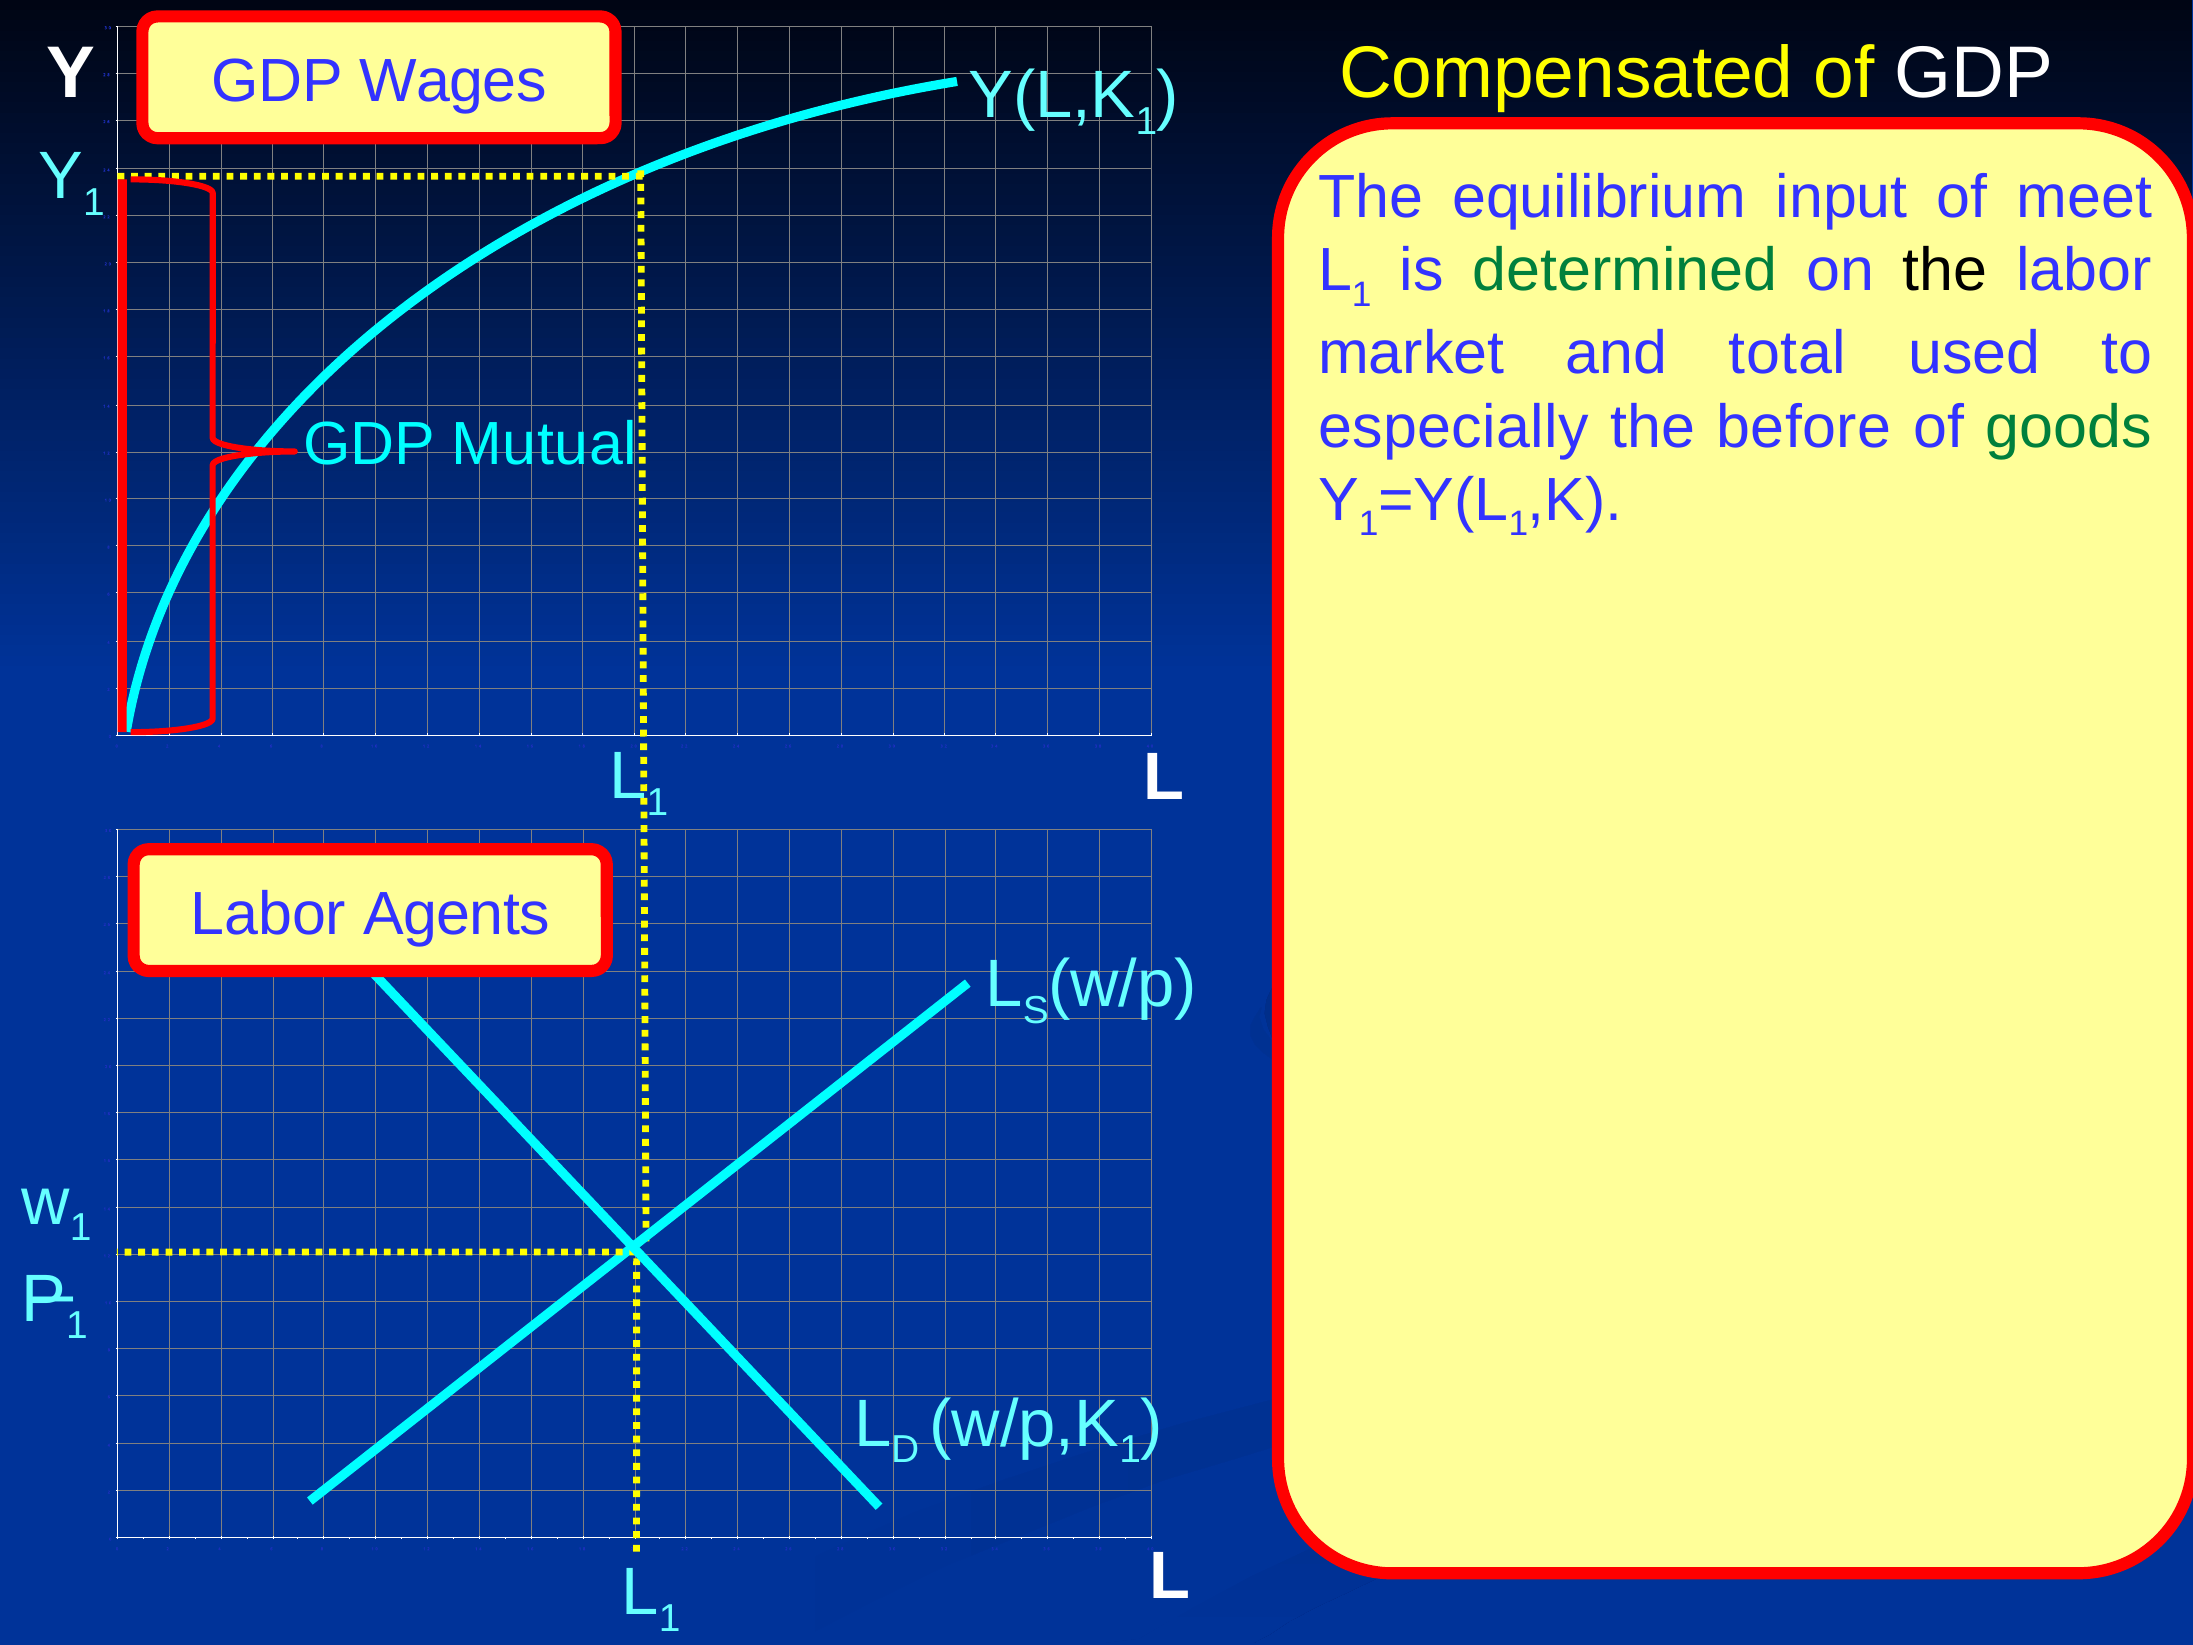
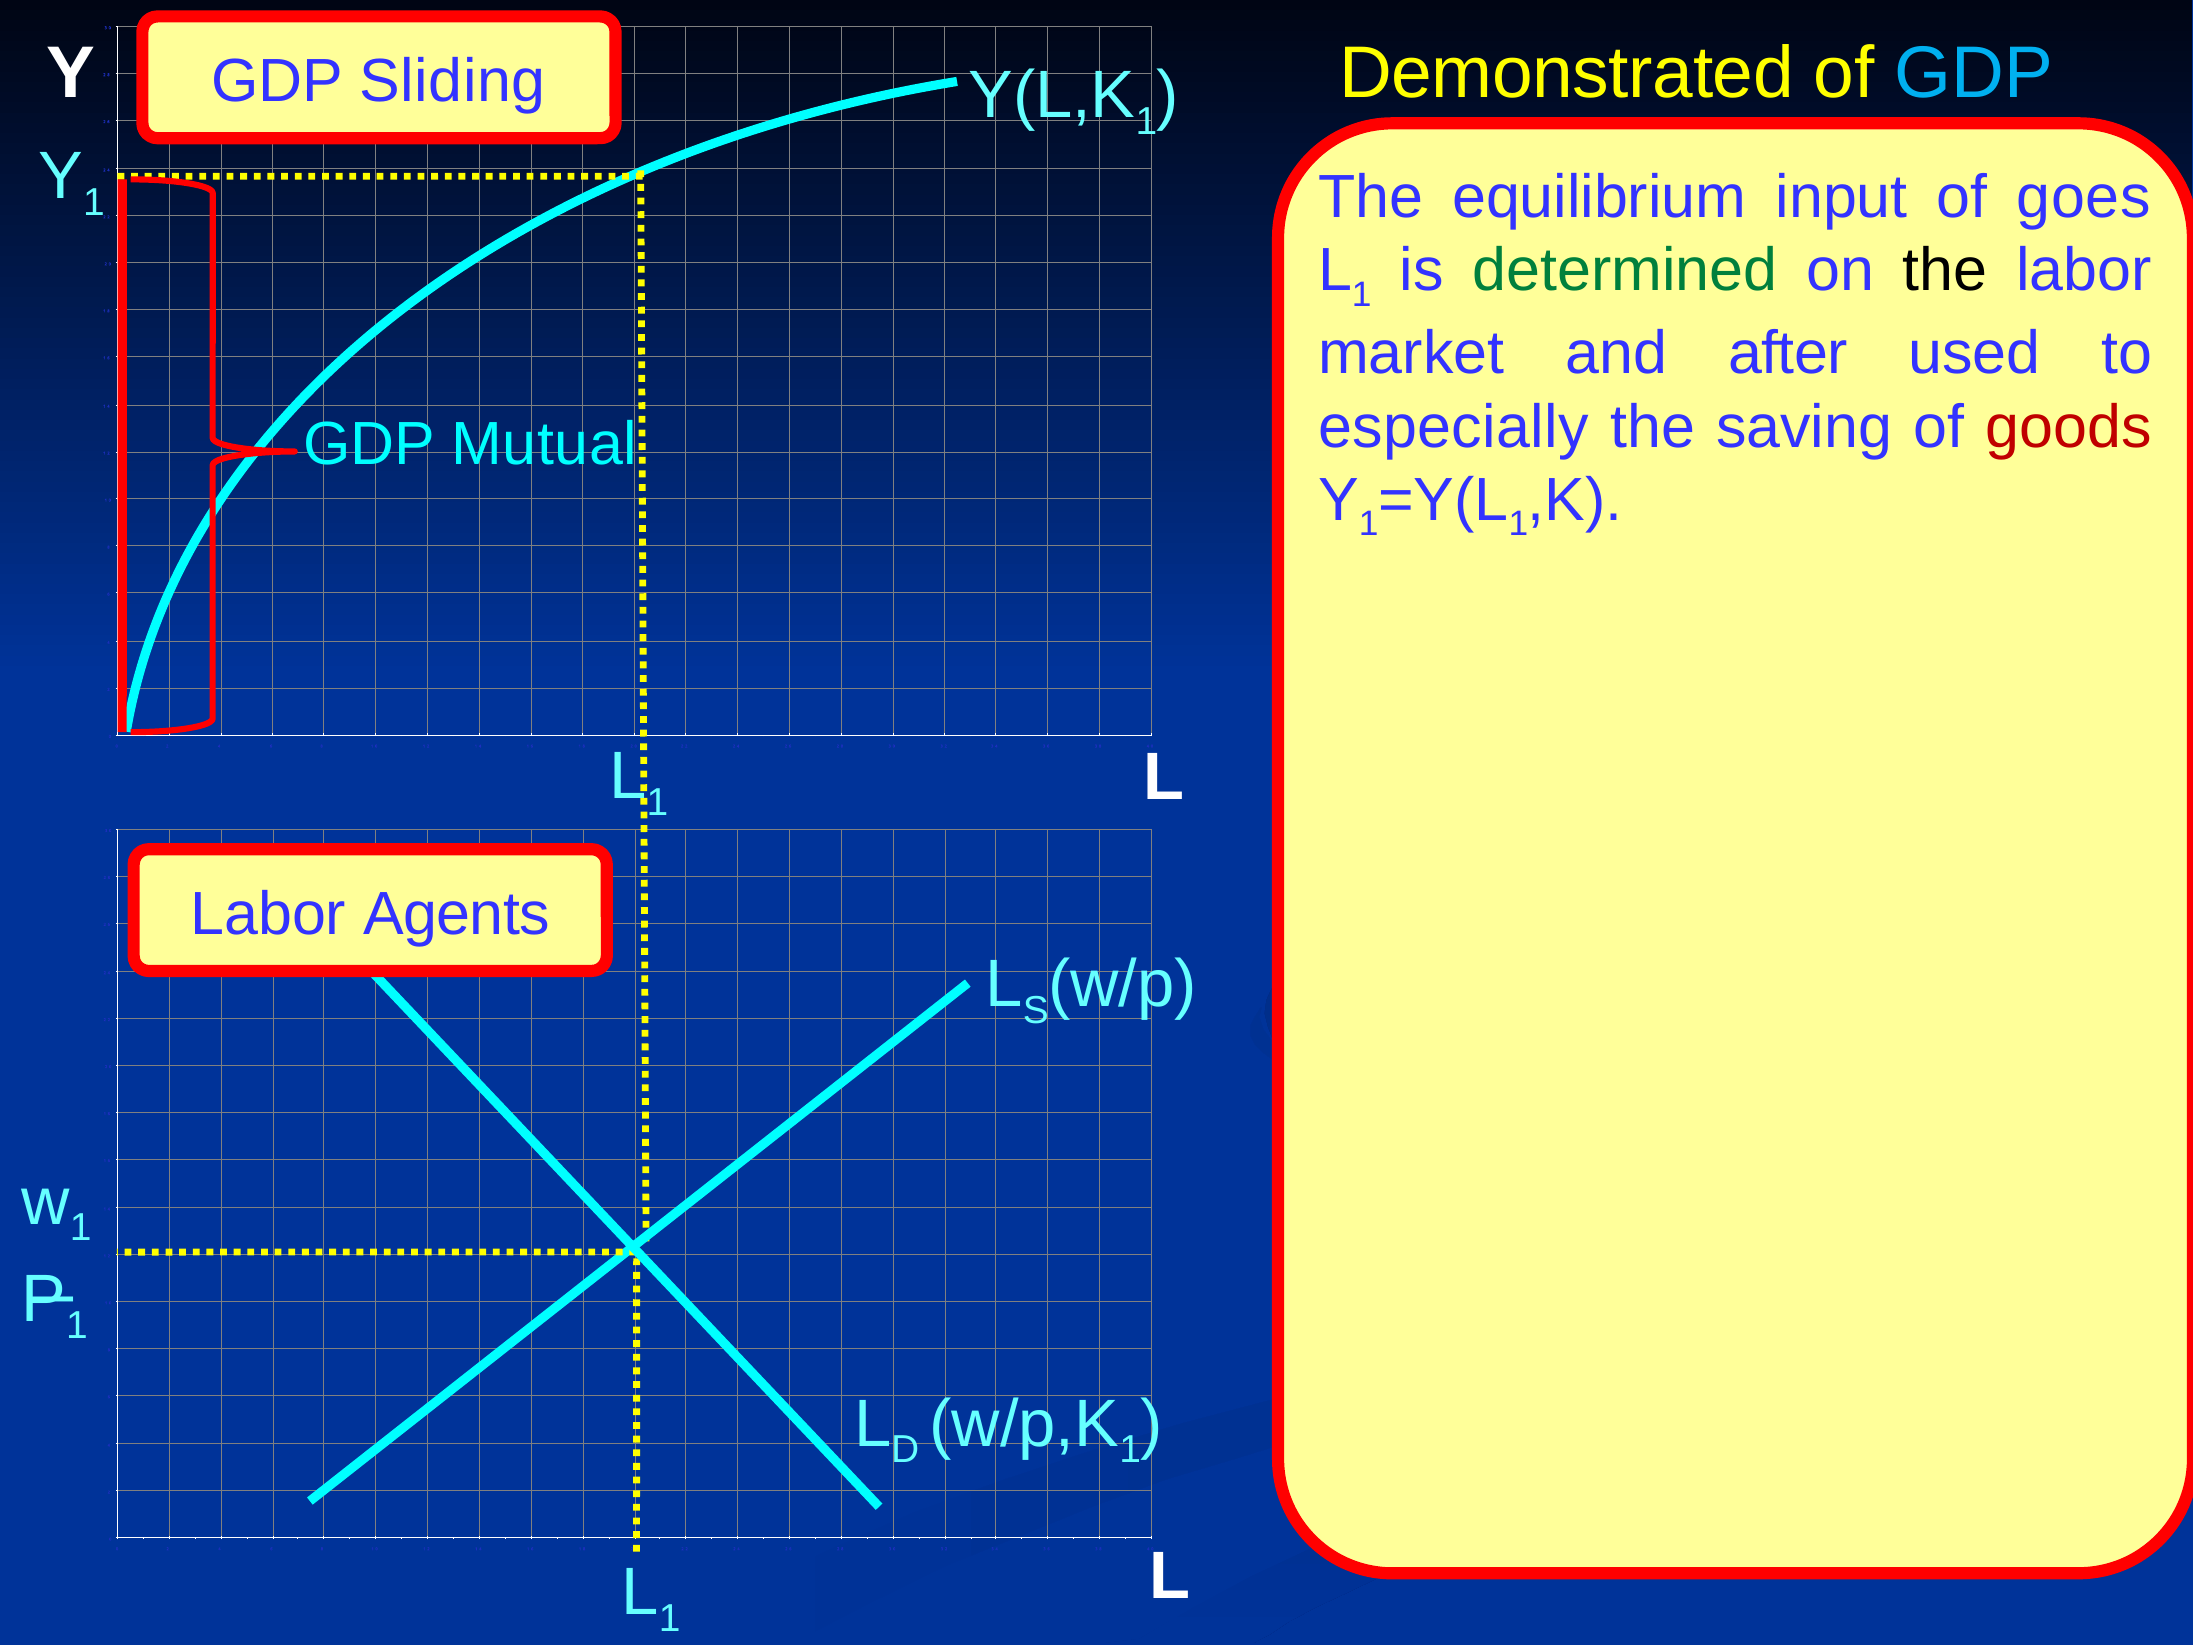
Compensated: Compensated -> Demonstrated
GDP at (1974, 74) colour: white -> light blue
Wages: Wages -> Sliding
meet: meet -> goes
total: total -> after
before: before -> saving
goods colour: green -> red
